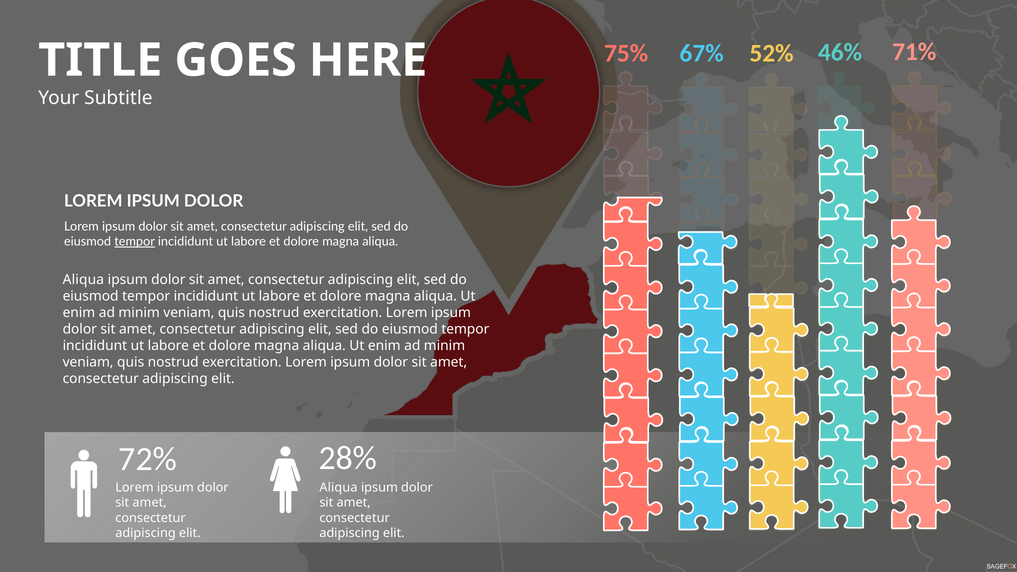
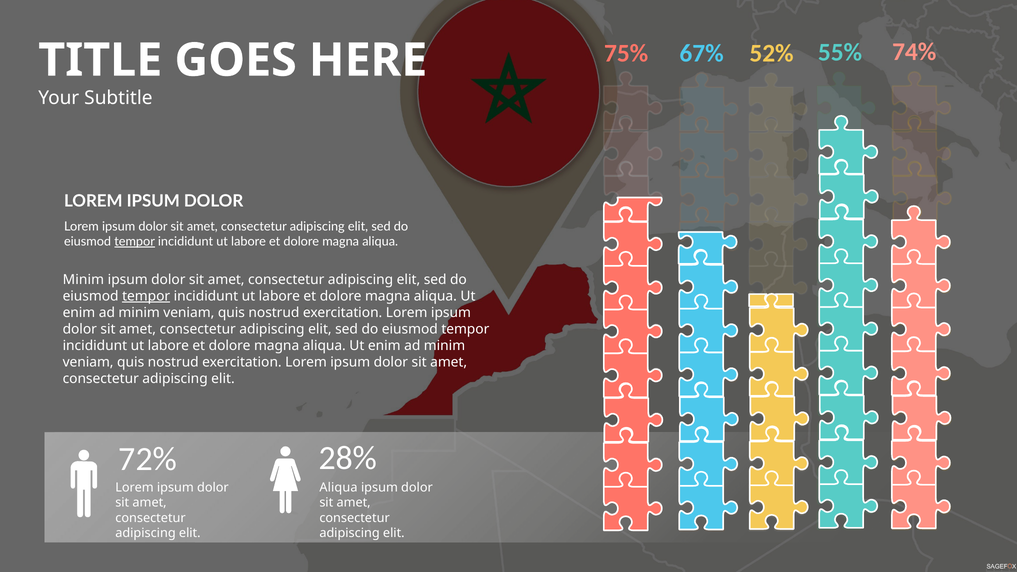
71%: 71% -> 74%
46%: 46% -> 55%
Aliqua at (83, 280): Aliqua -> Minim
tempor at (146, 296) underline: none -> present
